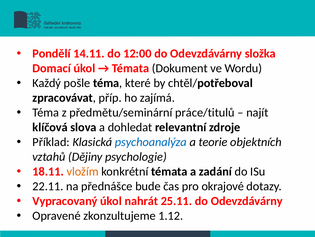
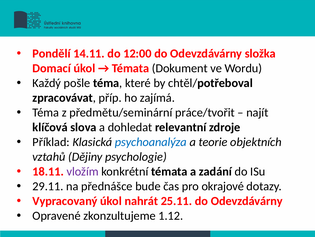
práce/titulů: práce/titulů -> práce/tvořit
vložím colour: orange -> purple
22.11: 22.11 -> 29.11
